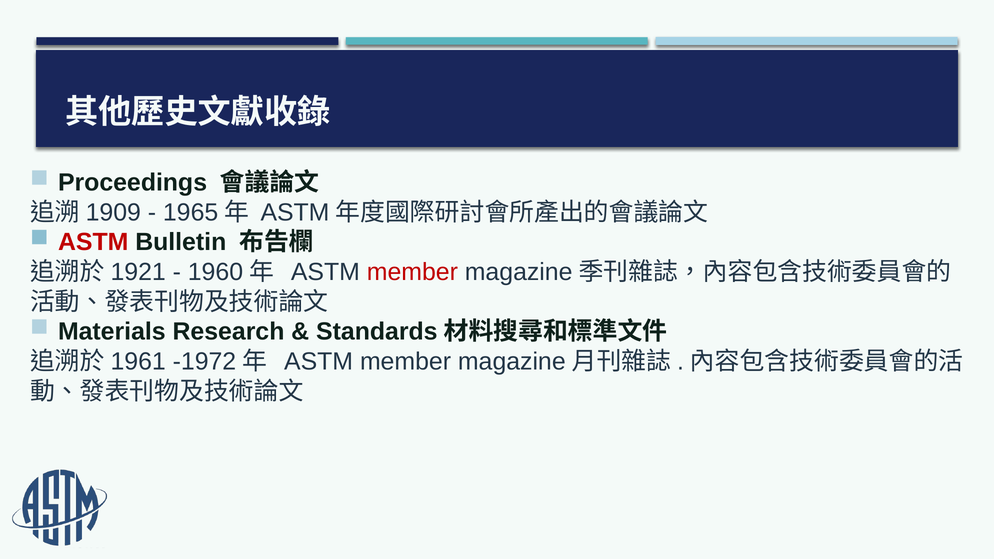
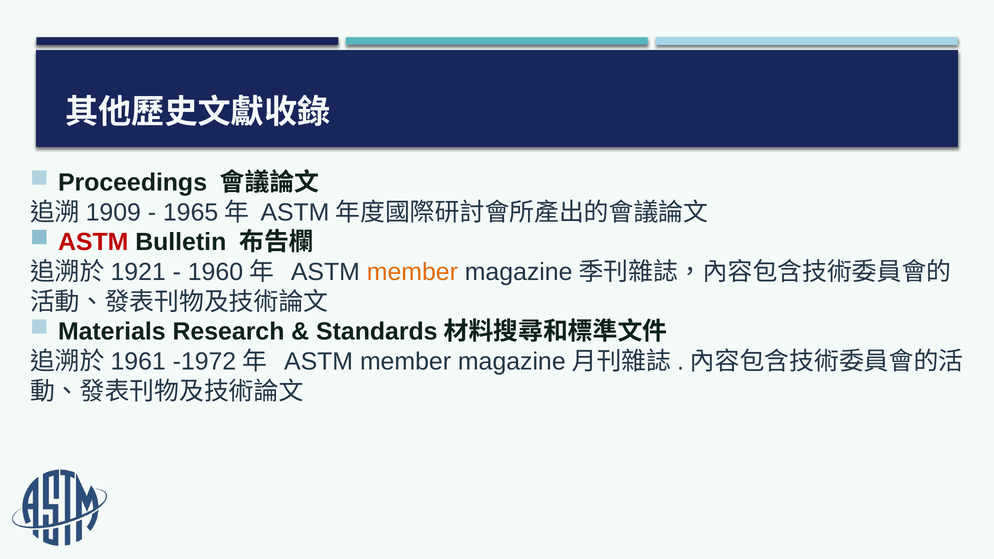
member at (412, 272) colour: red -> orange
